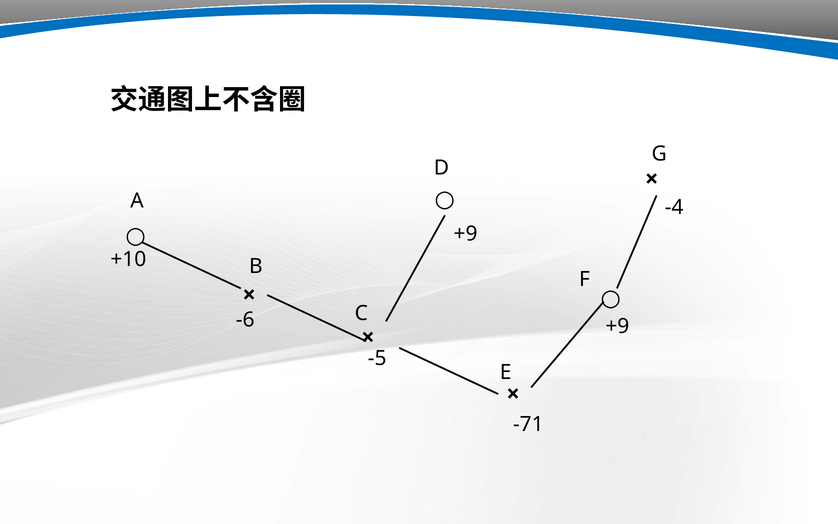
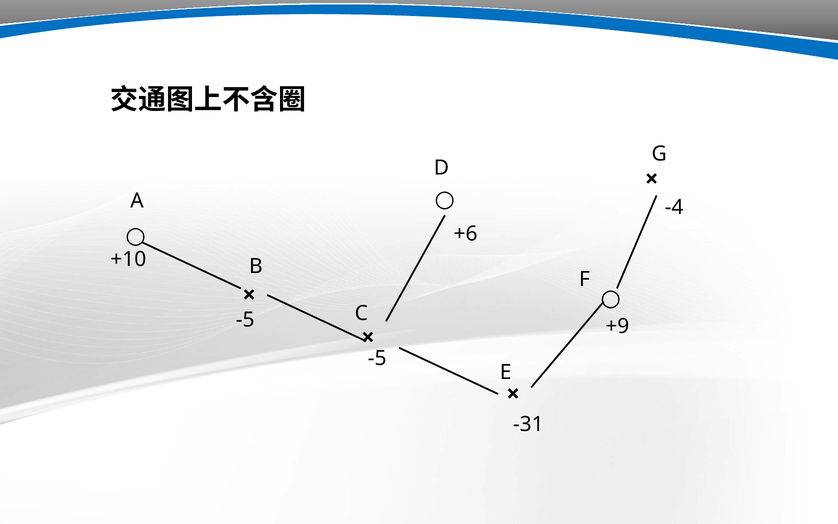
+9 at (466, 234): +9 -> +6
-6 at (245, 320): -6 -> -5
-71: -71 -> -31
